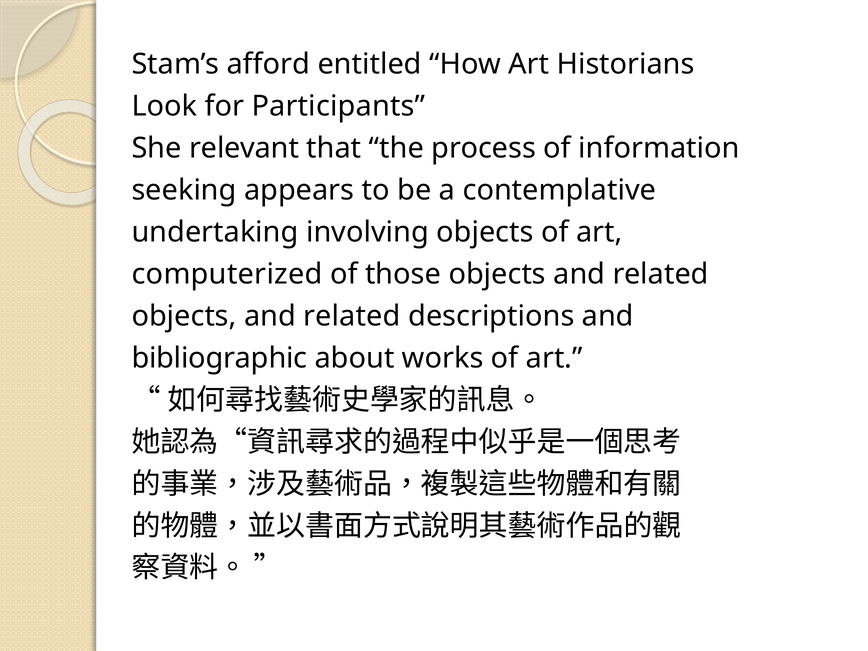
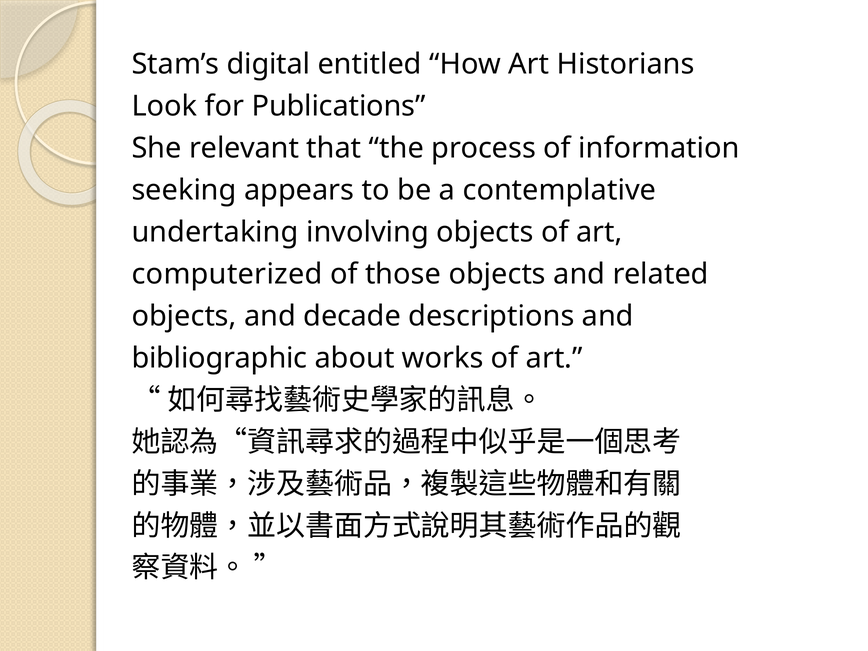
afford: afford -> digital
Participants: Participants -> Publications
related at (352, 316): related -> decade
